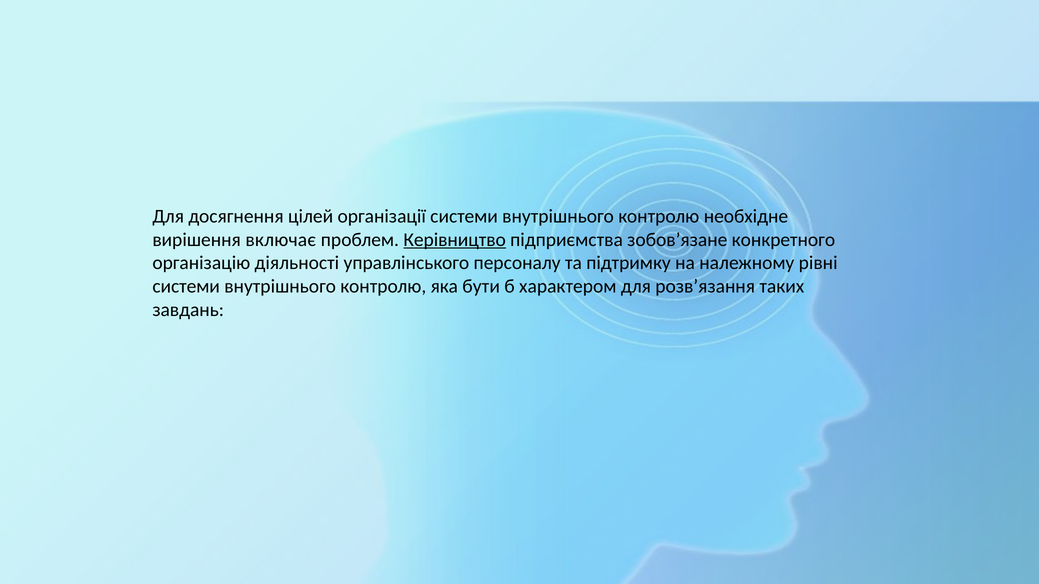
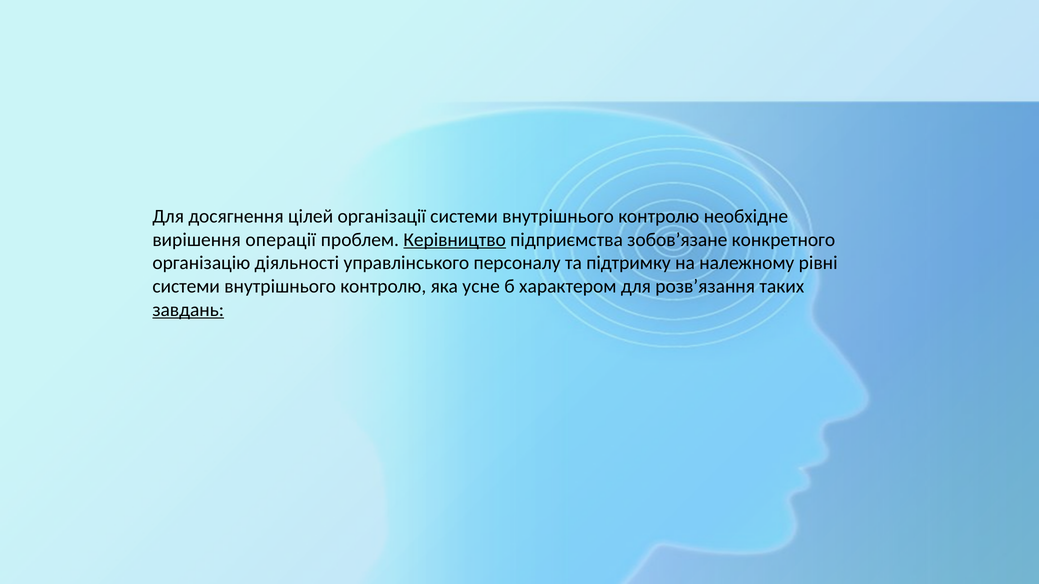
включає: включає -> операції
бути: бути -> усне
завдань underline: none -> present
